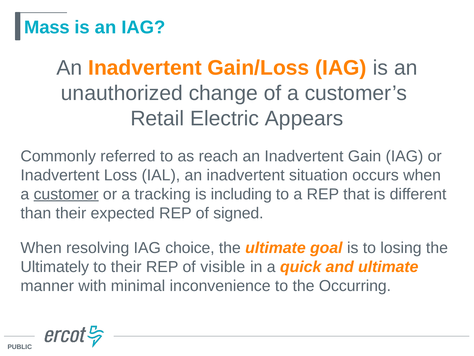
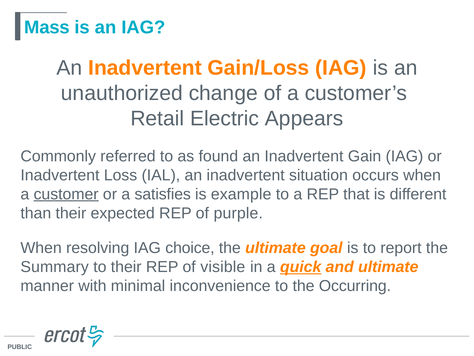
reach: reach -> found
tracking: tracking -> satisfies
including: including -> example
signed: signed -> purple
losing: losing -> report
Ultimately: Ultimately -> Summary
quick underline: none -> present
